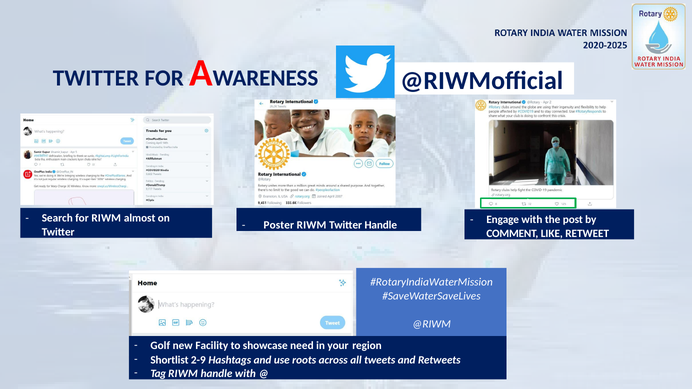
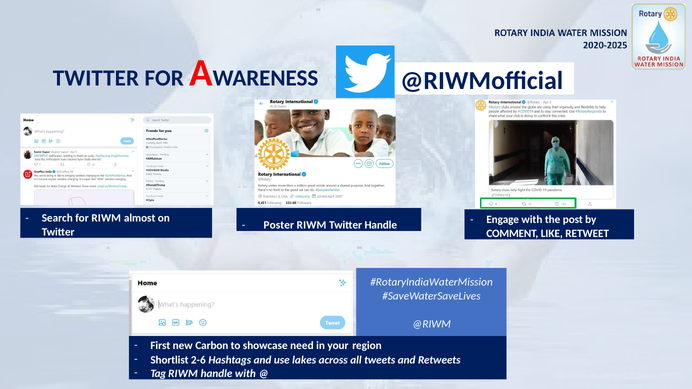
Golf: Golf -> First
Facility: Facility -> Carbon
2-9: 2-9 -> 2-6
roots: roots -> lakes
